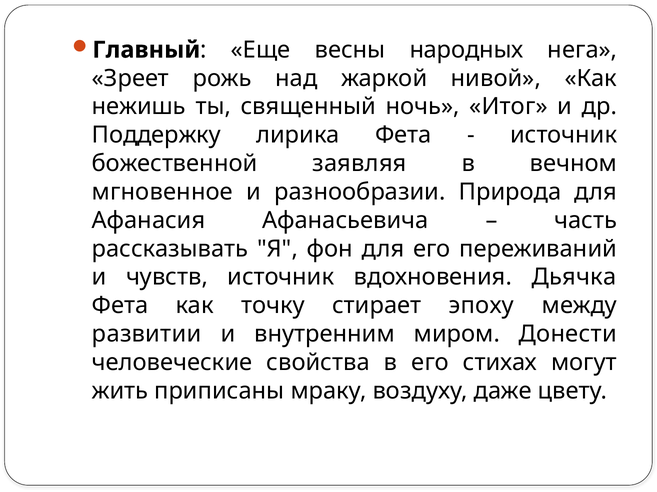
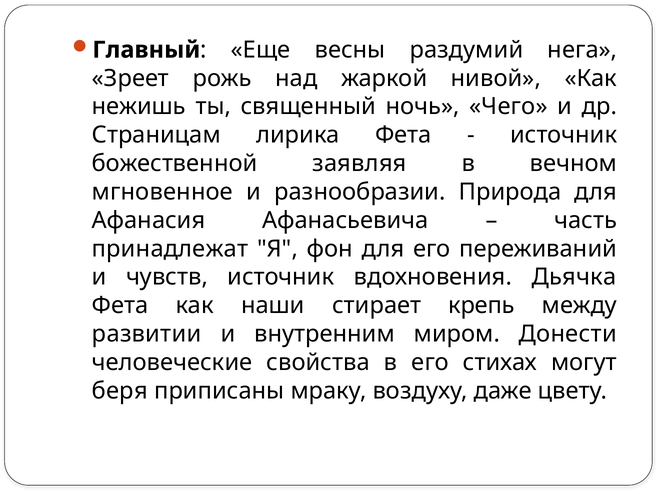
народных: народных -> раздумий
Итог: Итог -> Чего
Поддержку: Поддержку -> Страницам
рассказывать: рассказывать -> принадлежат
точку: точку -> наши
эпоху: эпоху -> крепь
жить: жить -> беря
